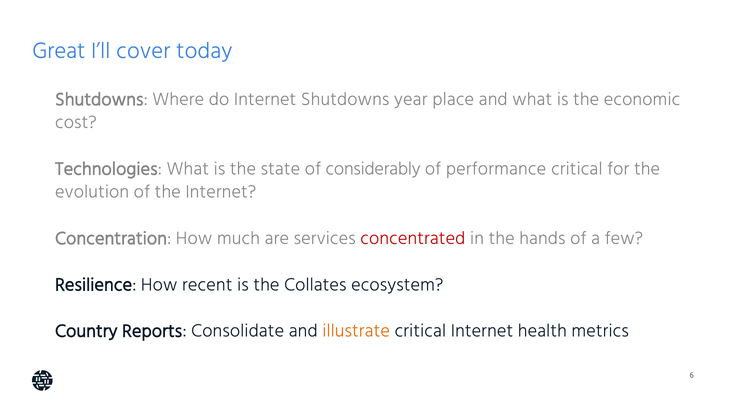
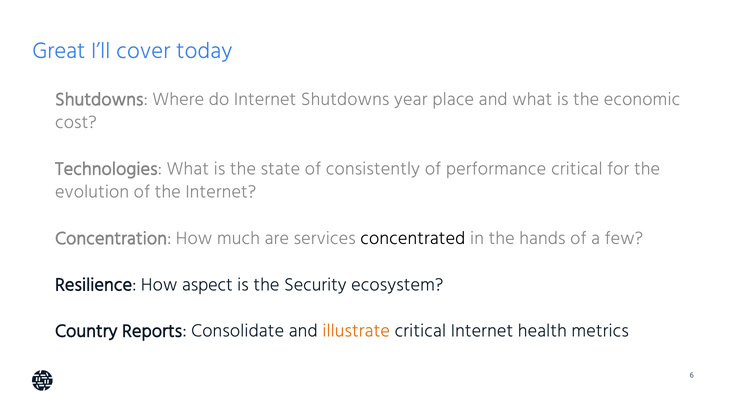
considerably: considerably -> consistently
concentrated colour: red -> black
recent: recent -> aspect
Collates: Collates -> Security
